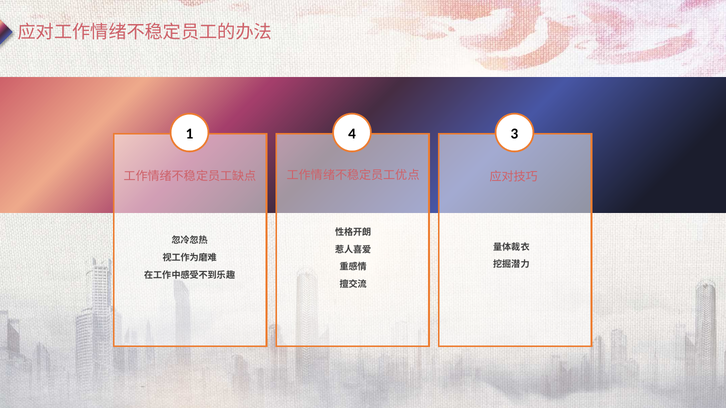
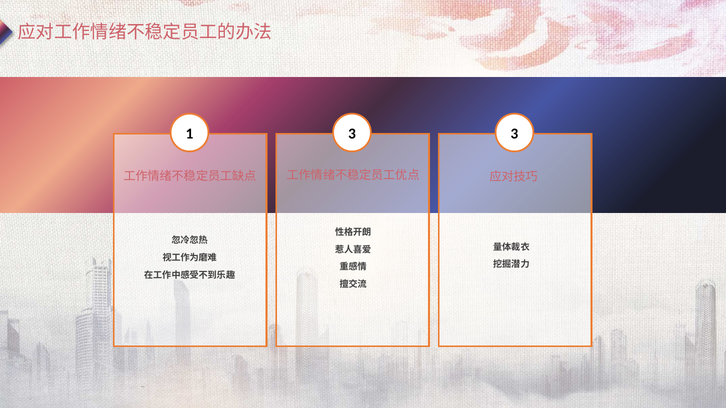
1 4: 4 -> 3
